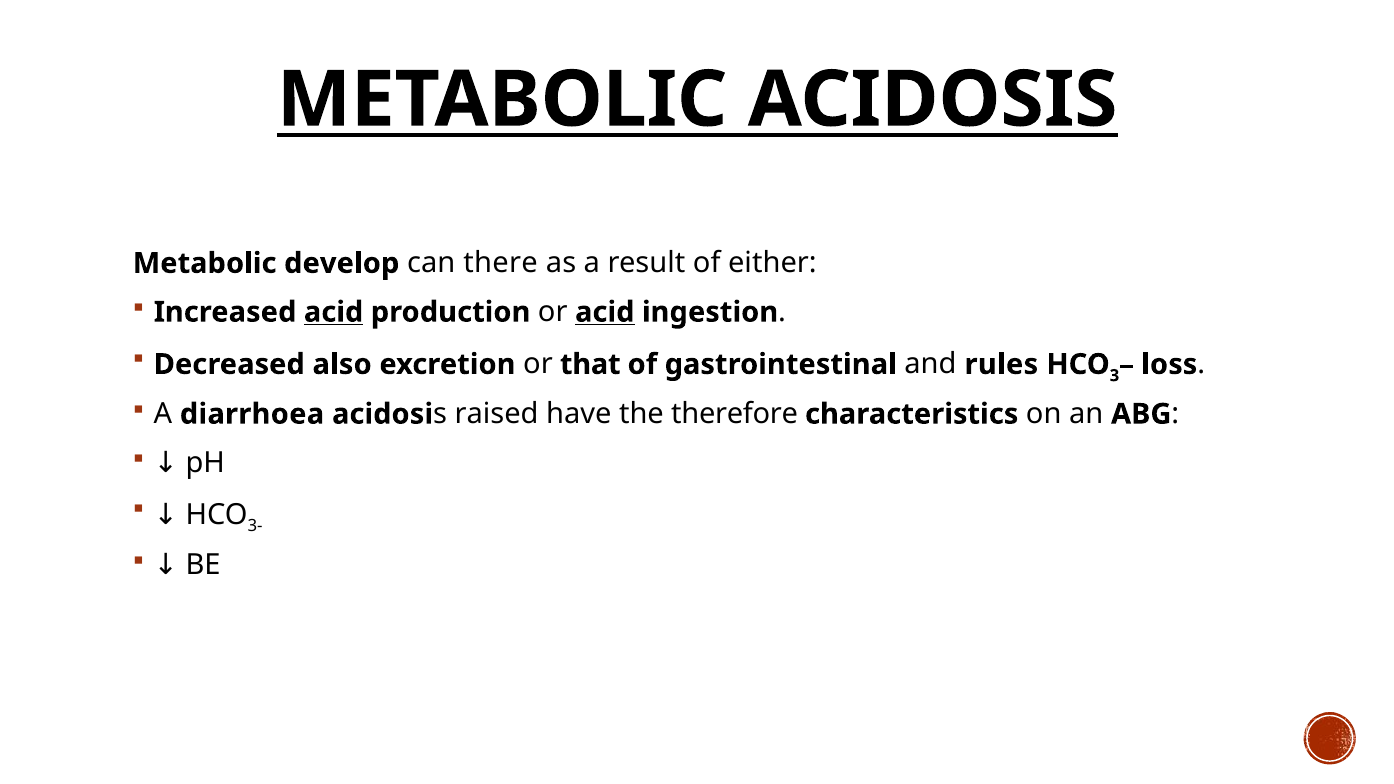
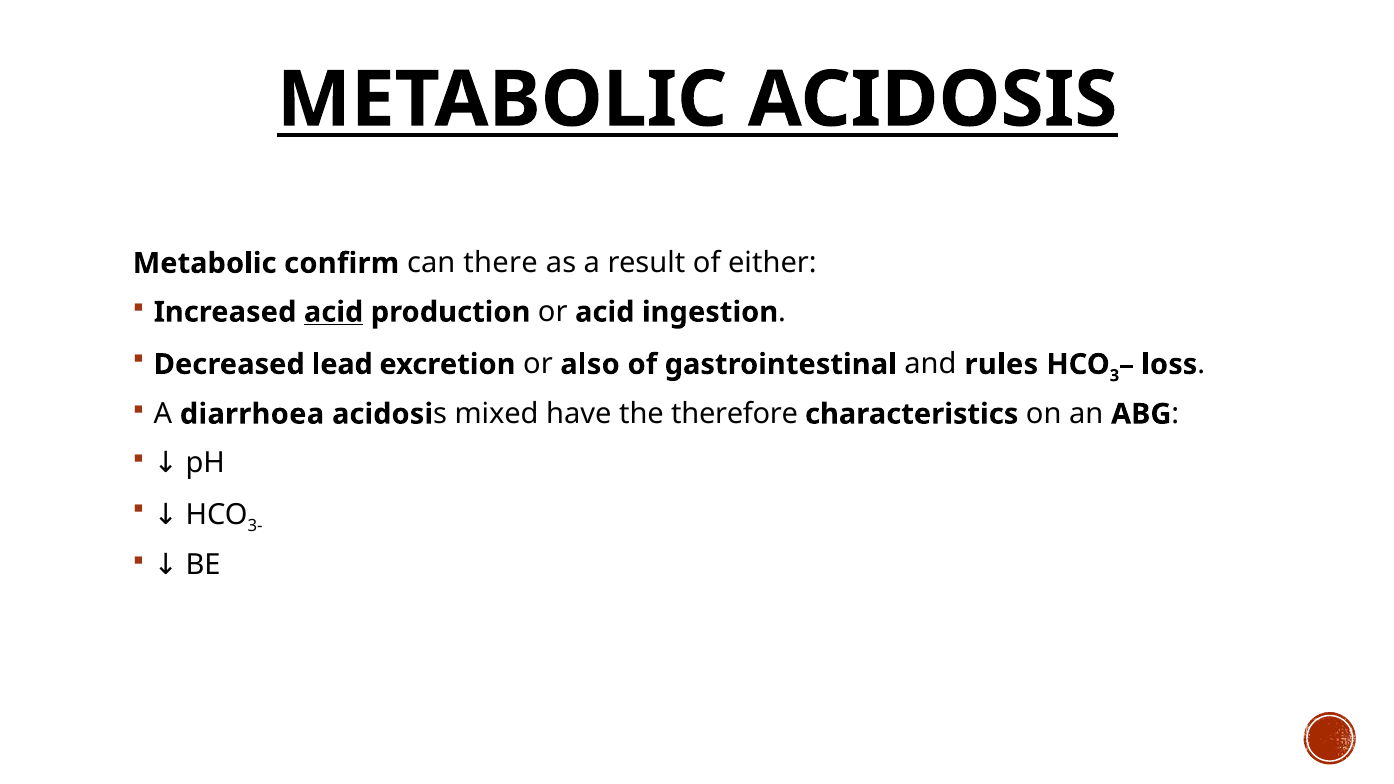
develop: develop -> confirm
acid at (605, 312) underline: present -> none
also: also -> lead
that: that -> also
raised: raised -> mixed
